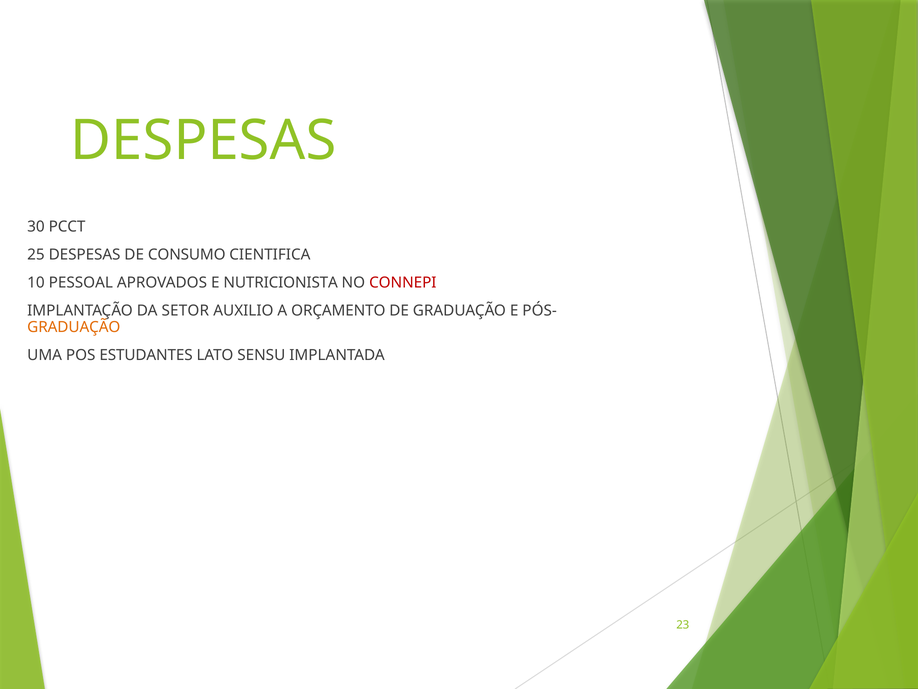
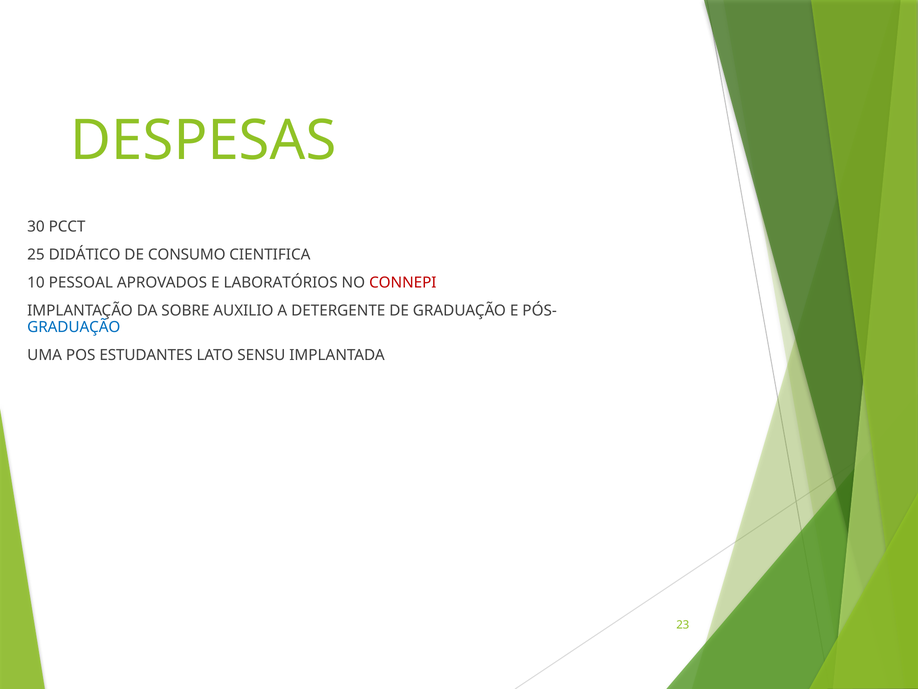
25 DESPESAS: DESPESAS -> DIDÁTICO
NUTRICIONISTA: NUTRICIONISTA -> LABORATÓRIOS
SETOR: SETOR -> SOBRE
ORÇAMENTO: ORÇAMENTO -> DETERGENTE
GRADUAÇÃO at (74, 327) colour: orange -> blue
